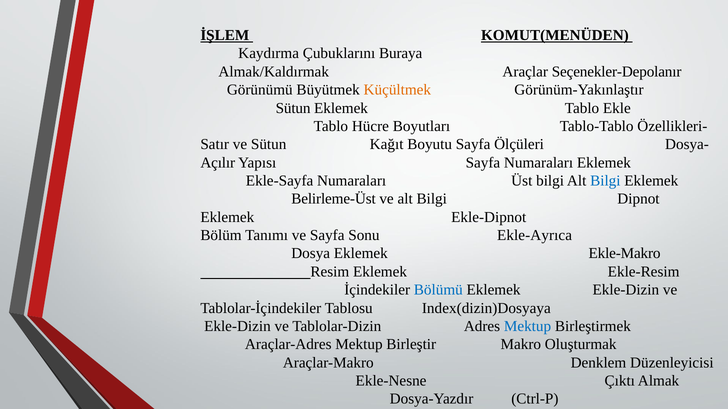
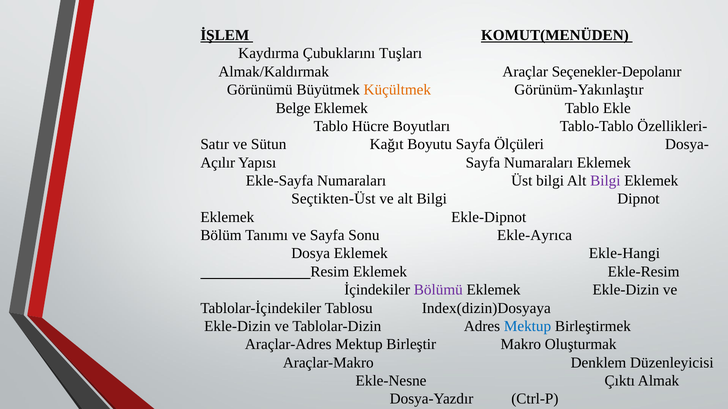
Buraya: Buraya -> Tuşları
Sütun at (293, 108): Sütun -> Belge
Bilgi at (605, 181) colour: blue -> purple
Belirleme-Üst: Belirleme-Üst -> Seçtikten-Üst
Ekle-Makro: Ekle-Makro -> Ekle-Hangi
Bölümü colour: blue -> purple
